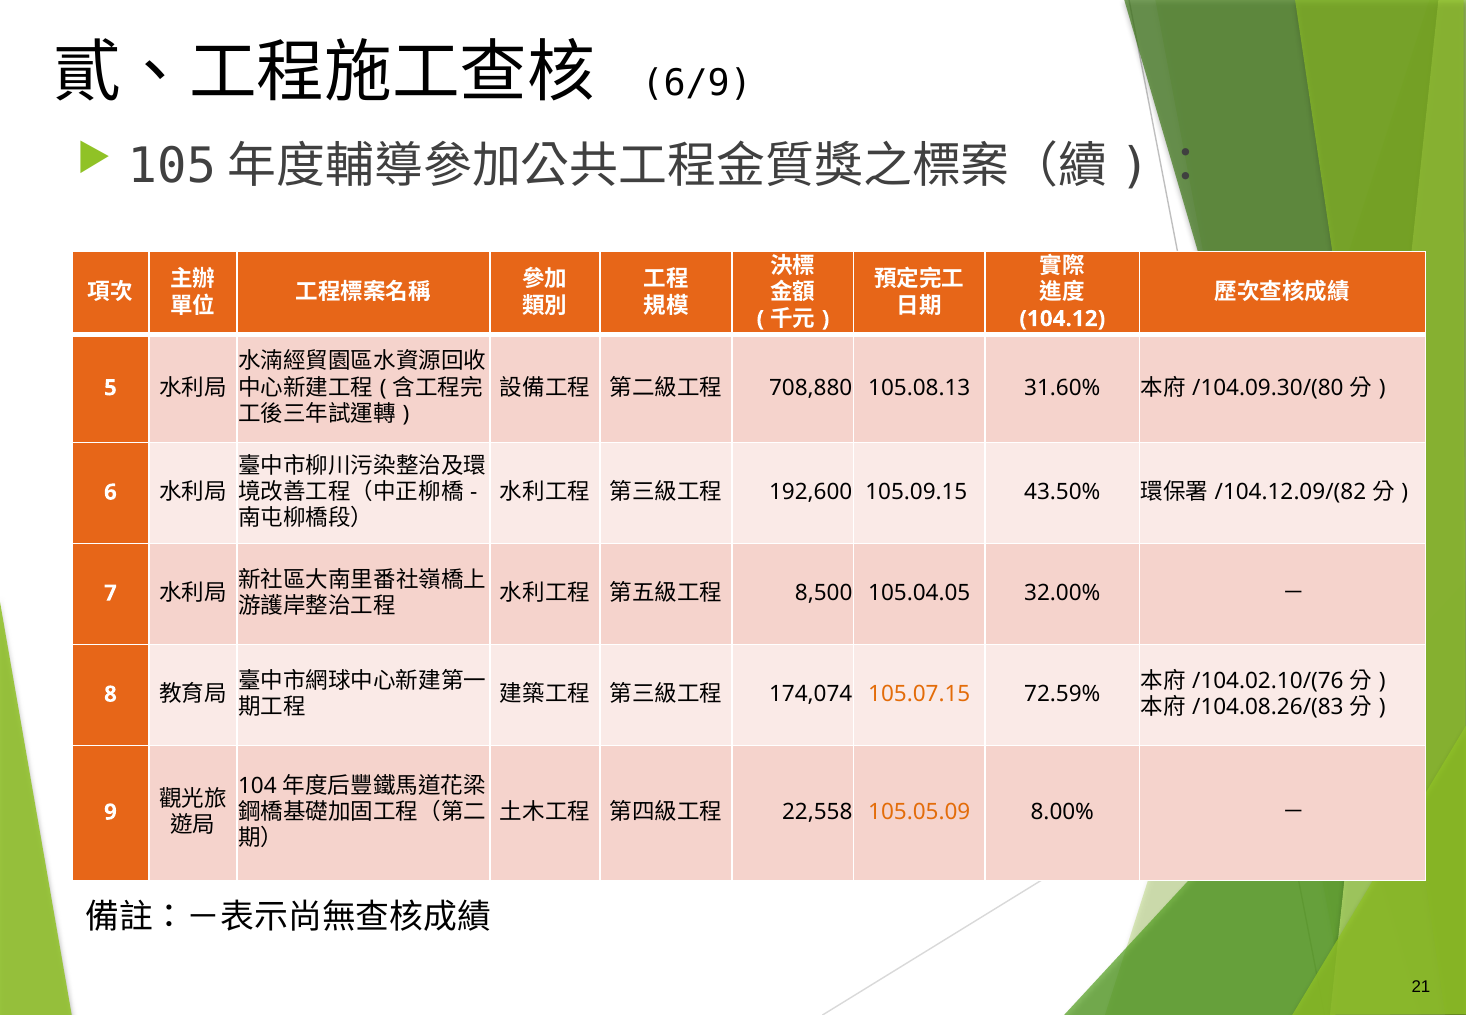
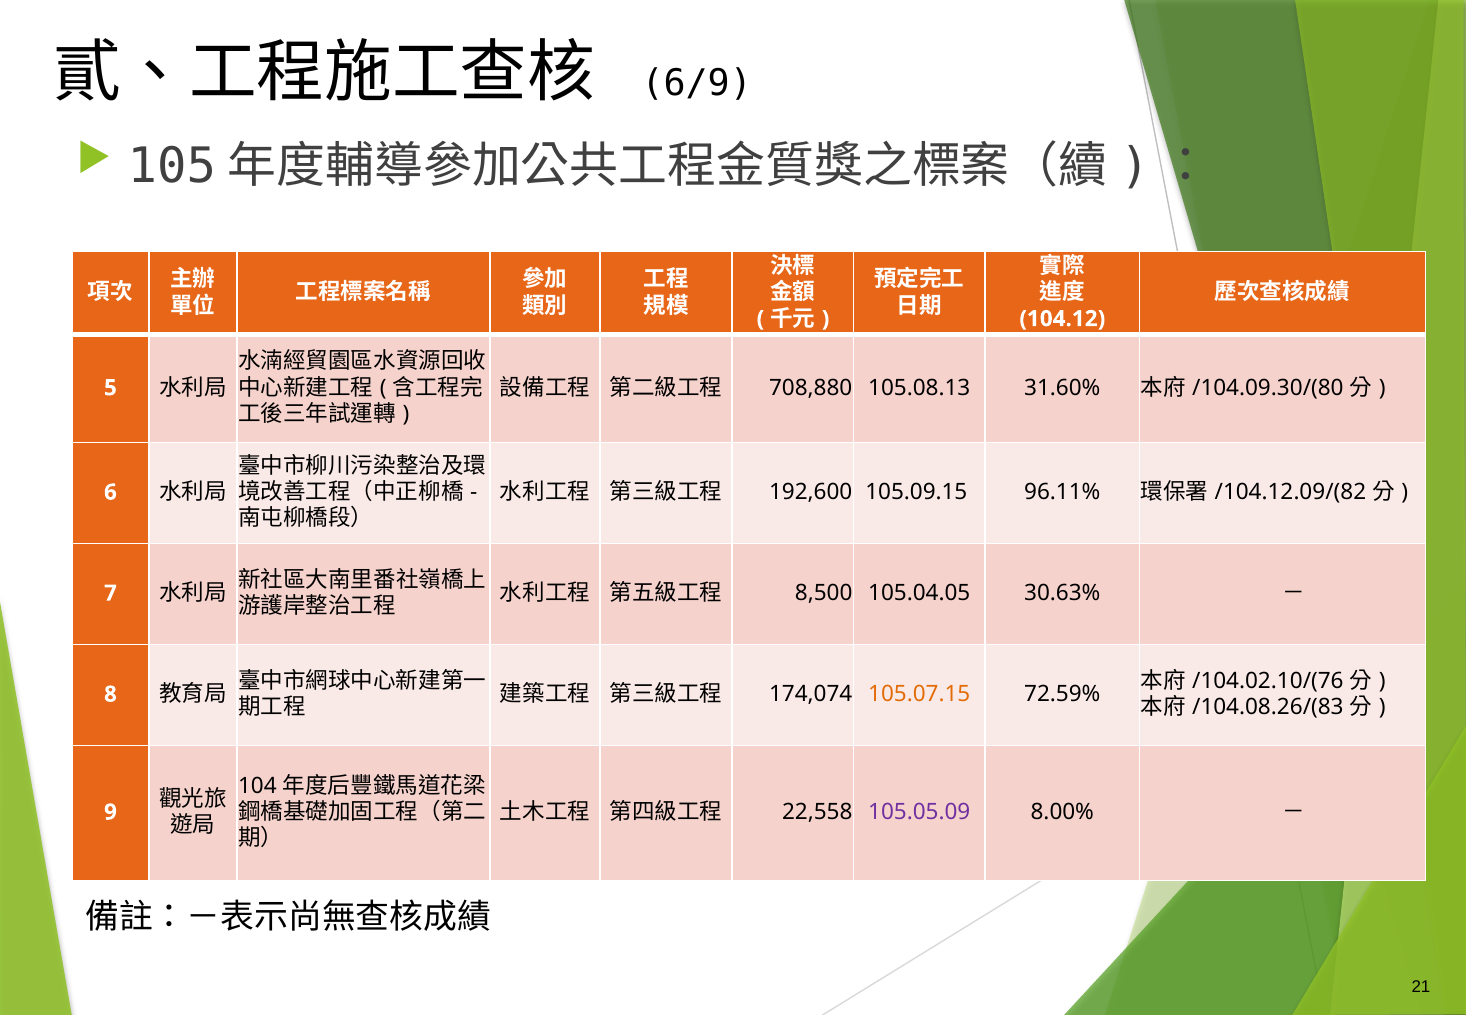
43.50%: 43.50% -> 96.11%
32.00%: 32.00% -> 30.63%
105.05.09 colour: orange -> purple
